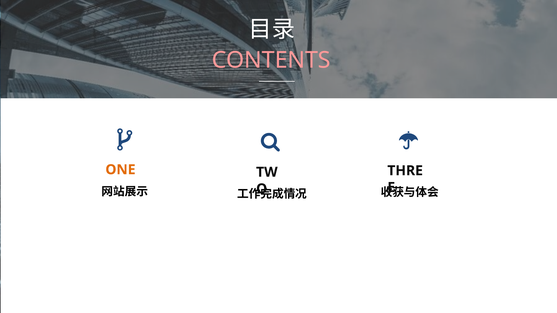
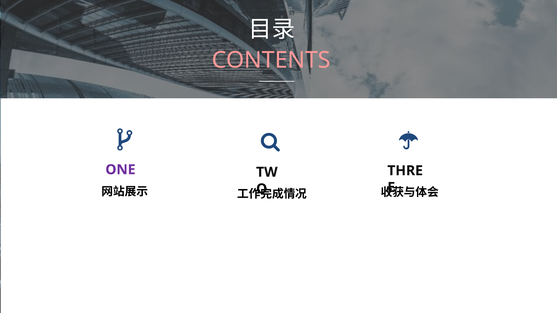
ONE colour: orange -> purple
